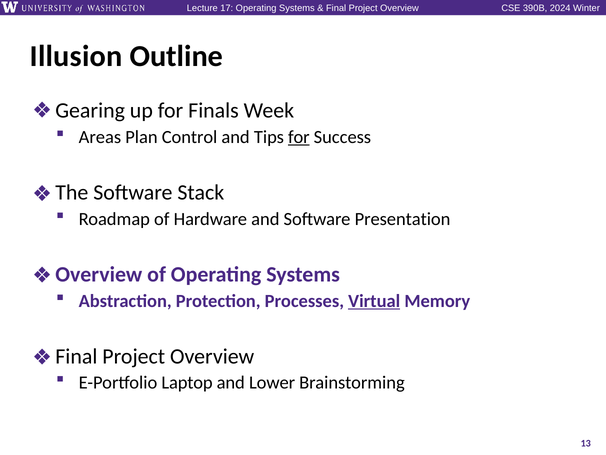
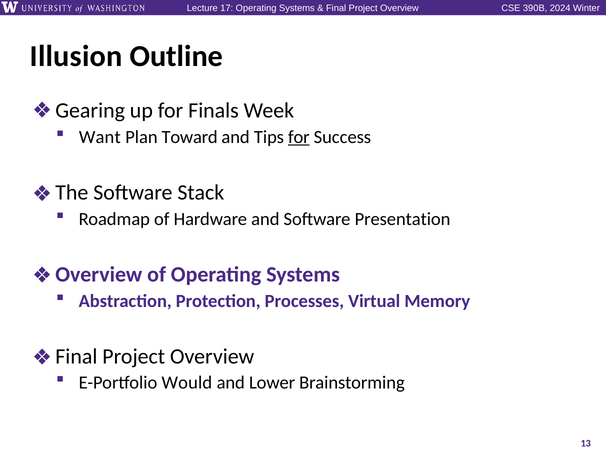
Areas: Areas -> Want
Control: Control -> Toward
Virtual underline: present -> none
Laptop: Laptop -> Would
